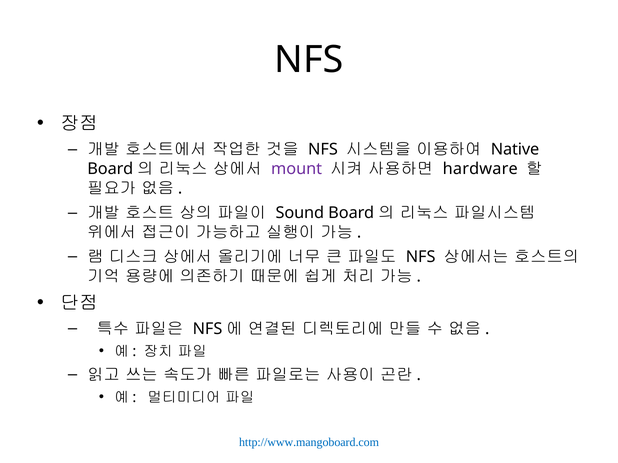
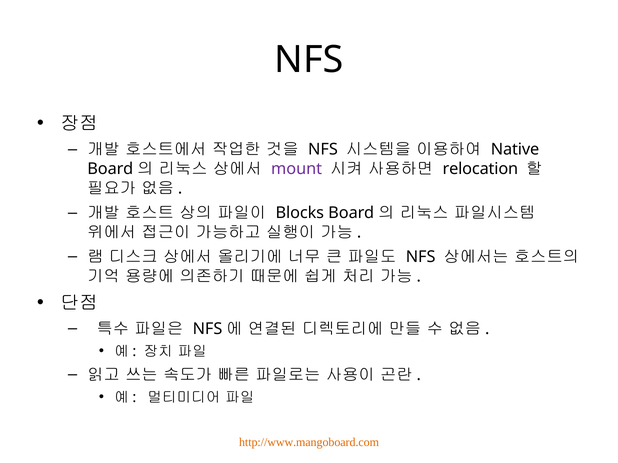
hardware: hardware -> relocation
Sound: Sound -> Blocks
http://www.mangoboard.com colour: blue -> orange
